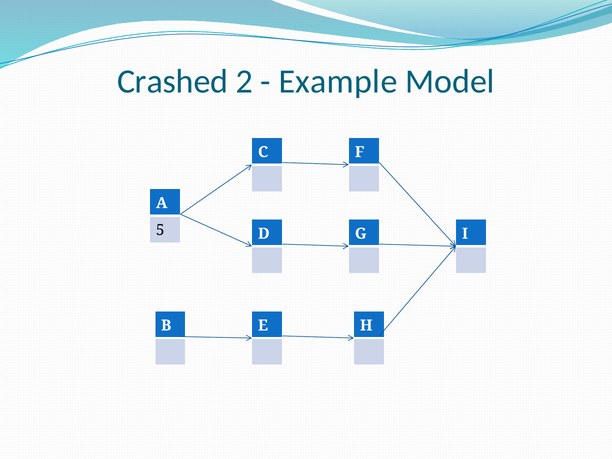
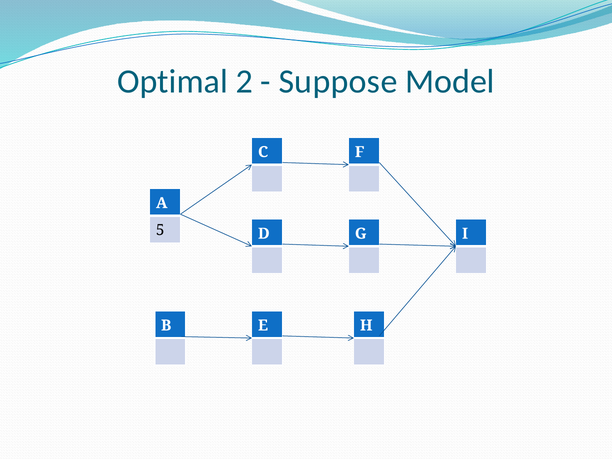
Crashed: Crashed -> Optimal
Example: Example -> Suppose
